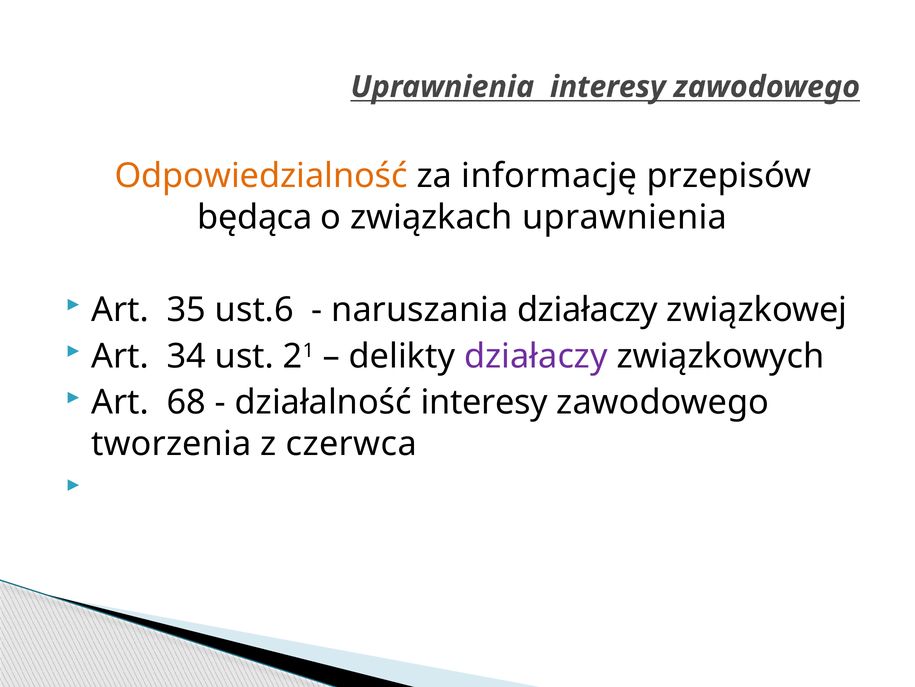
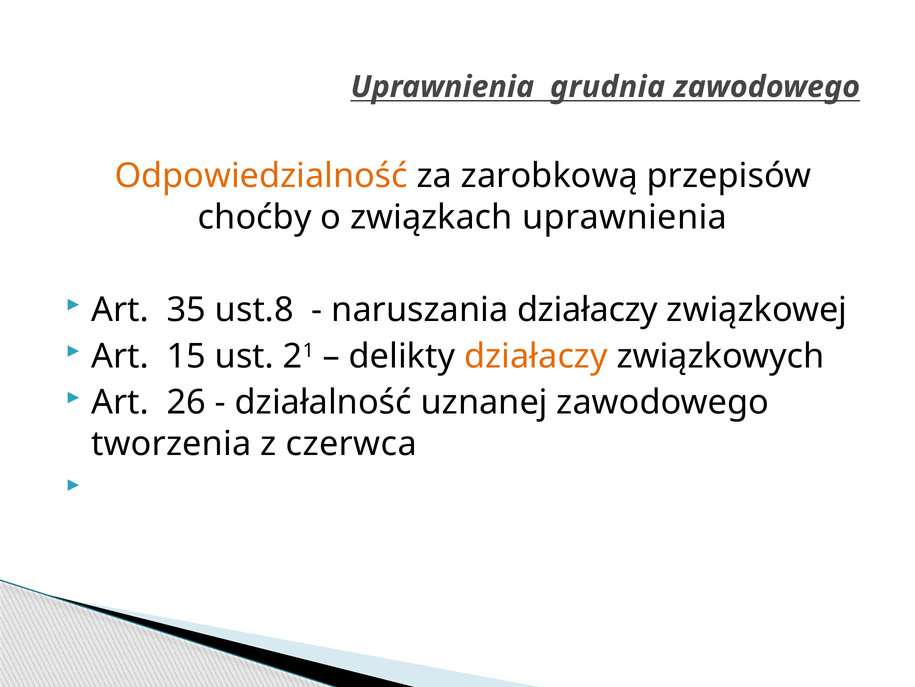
Uprawnienia interesy: interesy -> grudnia
informację: informację -> zarobkową
będąca: będąca -> choćby
ust.6: ust.6 -> ust.8
34: 34 -> 15
działaczy at (536, 356) colour: purple -> orange
68: 68 -> 26
działalność interesy: interesy -> uznanej
